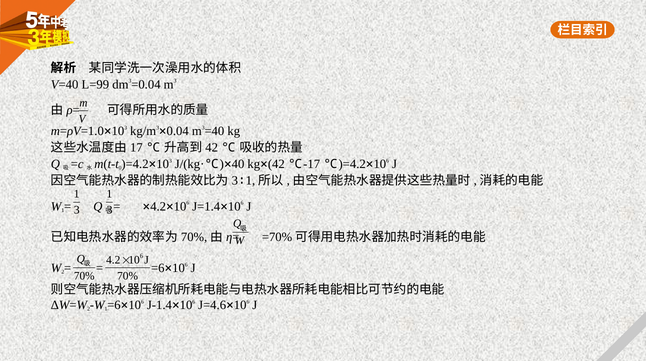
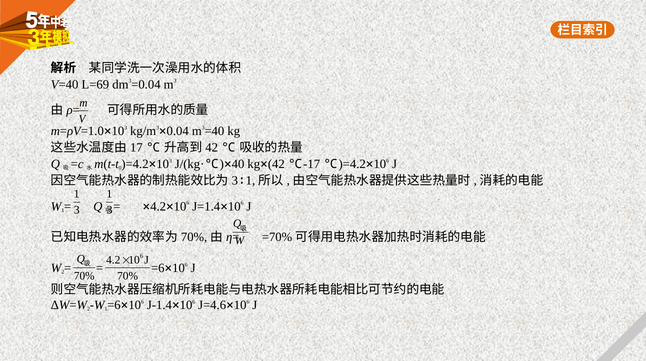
L=99: L=99 -> L=69
